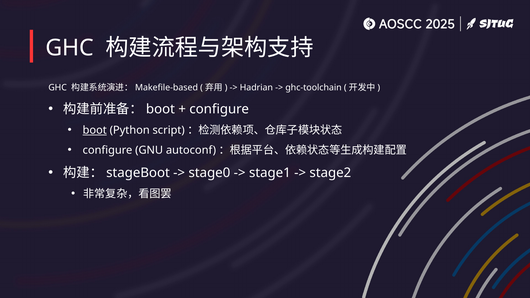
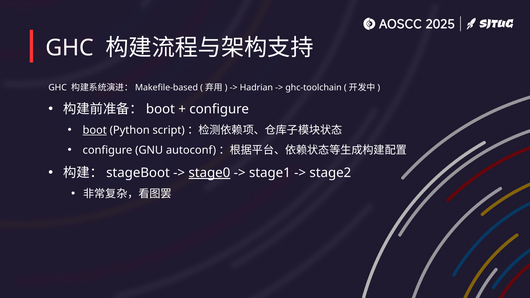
stage0 underline: none -> present
